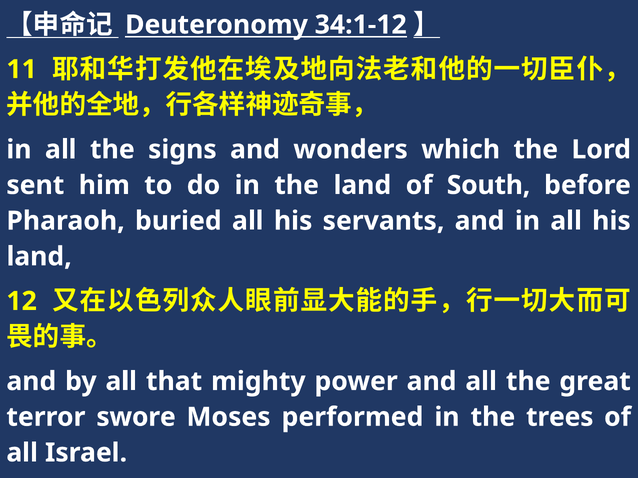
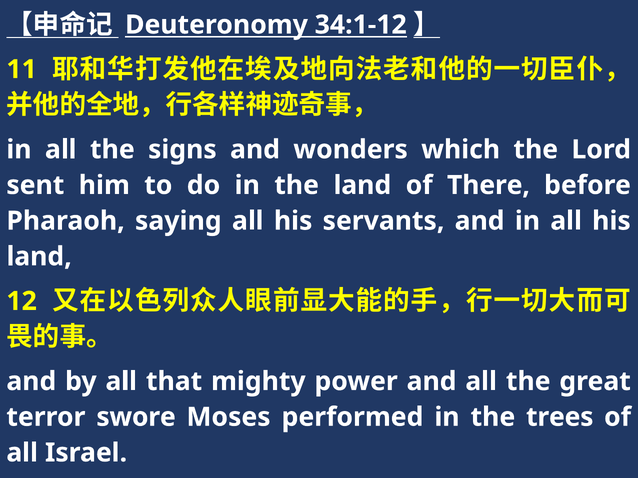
South: South -> There
buried: buried -> saying
